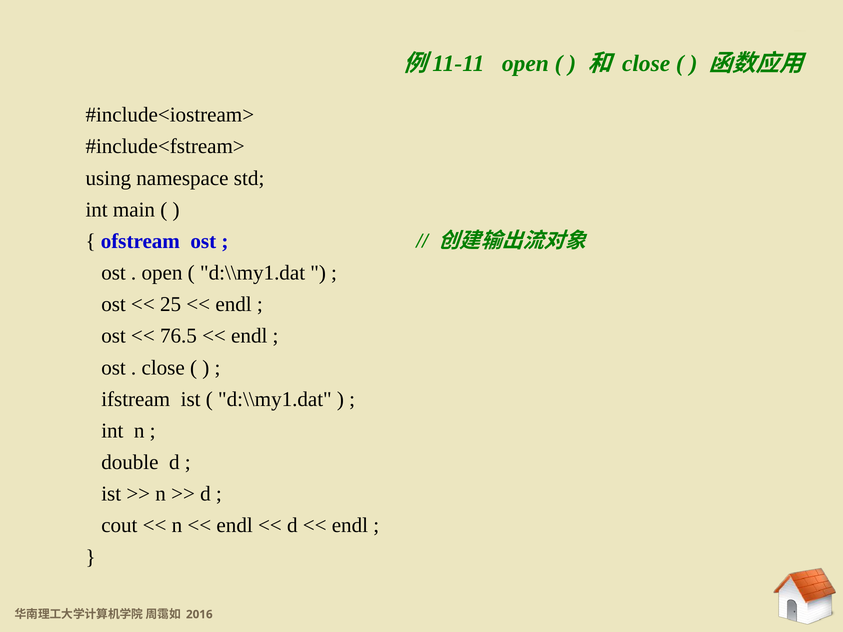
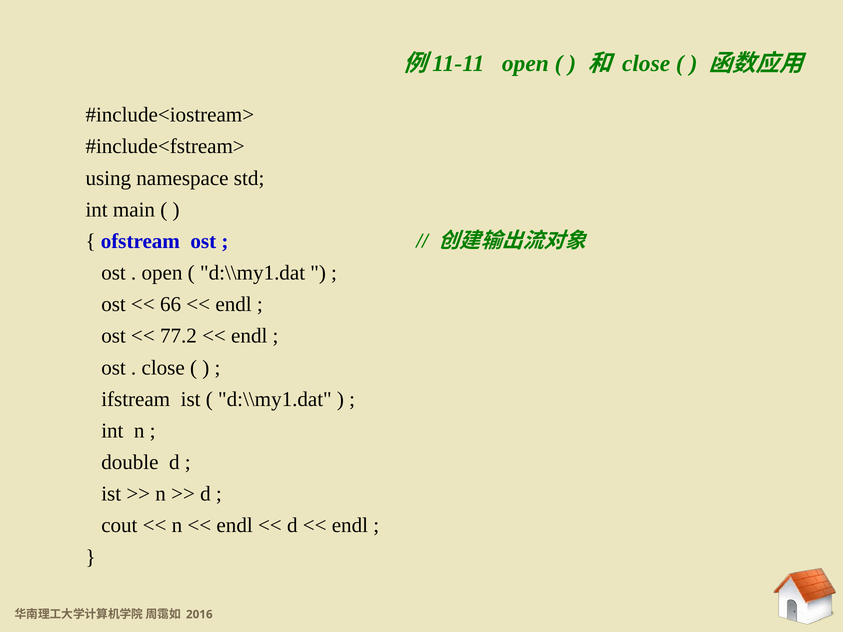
25: 25 -> 66
76.5: 76.5 -> 77.2
